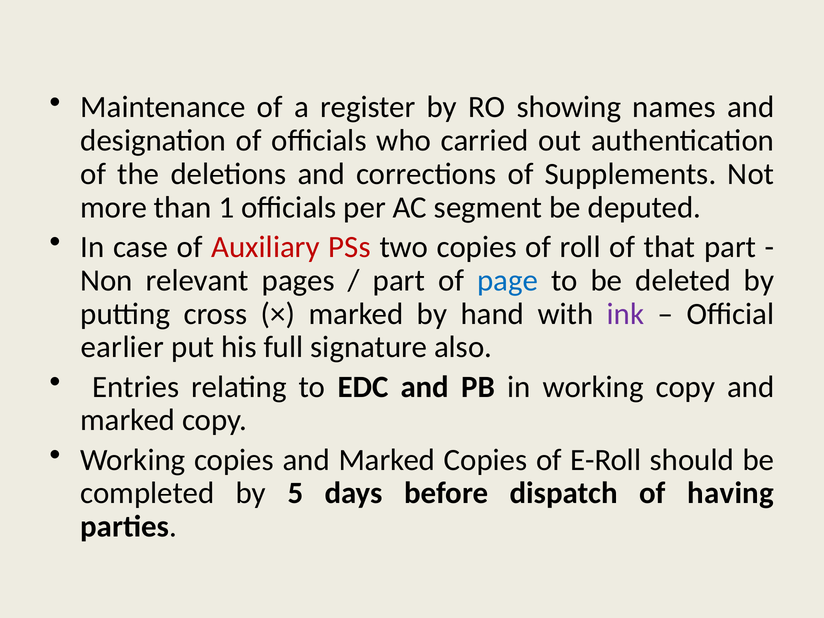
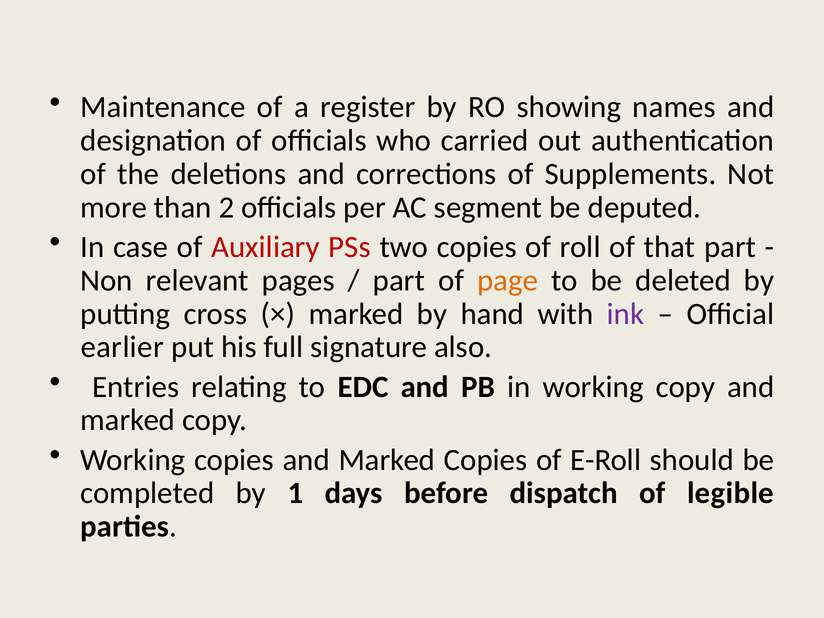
1: 1 -> 2
page colour: blue -> orange
5: 5 -> 1
having: having -> legible
